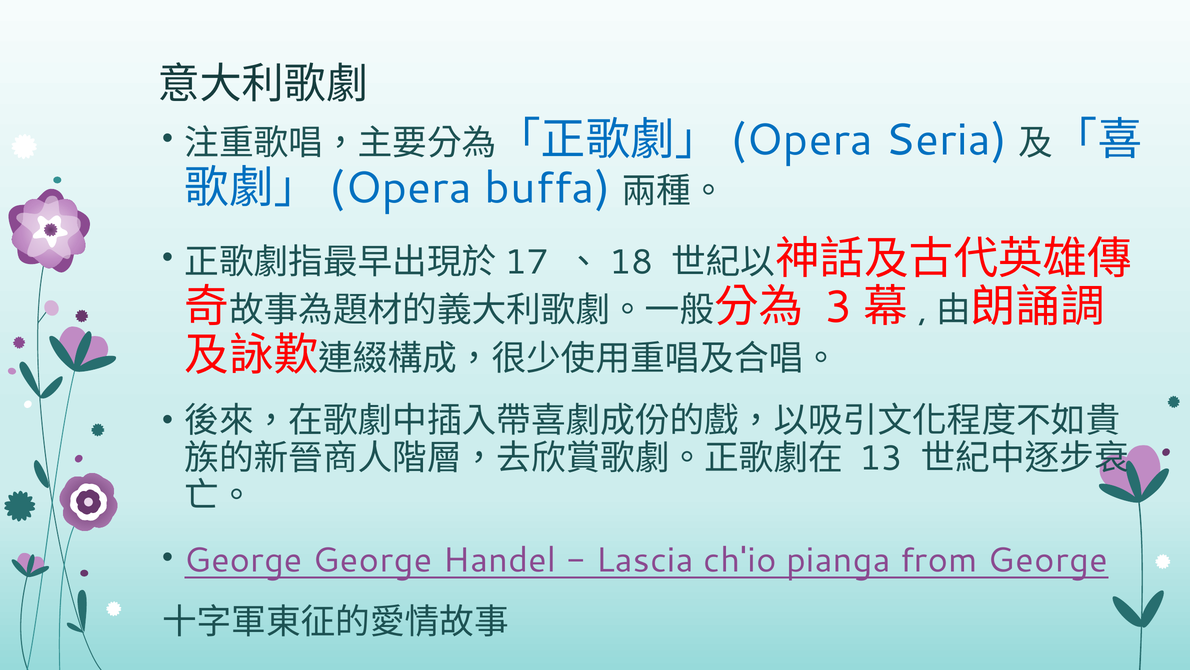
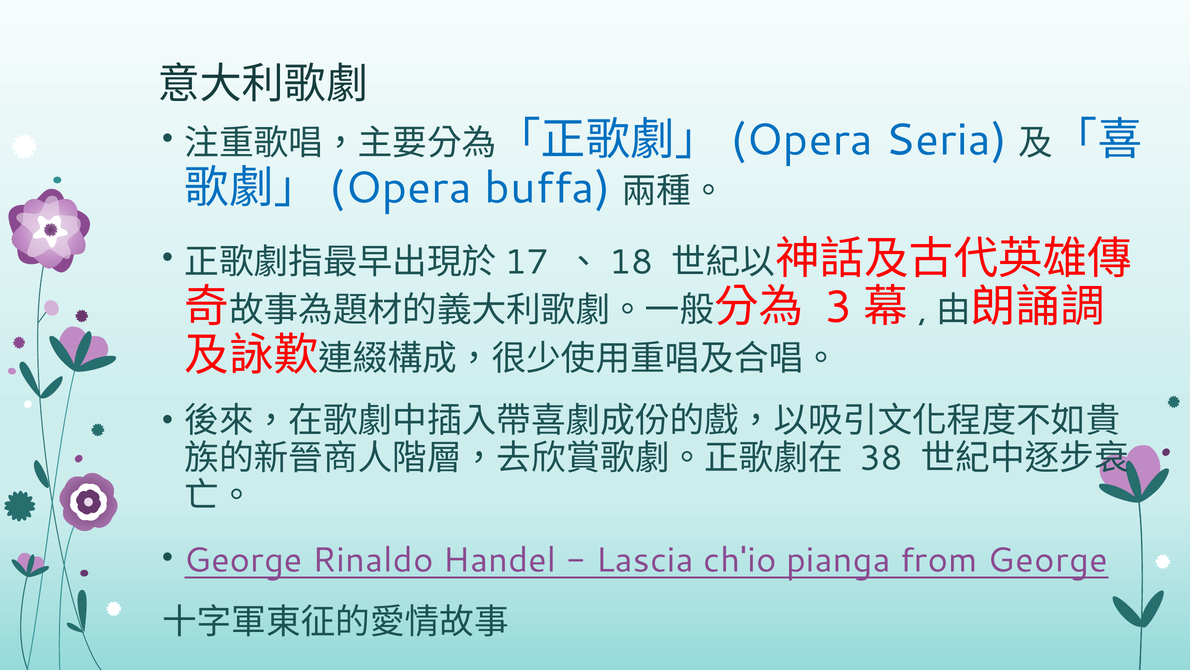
13: 13 -> 38
George George: George -> Rinaldo
